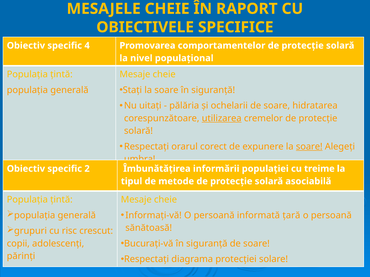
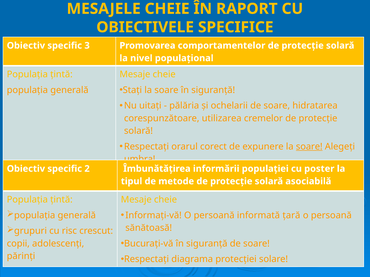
4: 4 -> 3
utilizarea underline: present -> none
treime: treime -> poster
